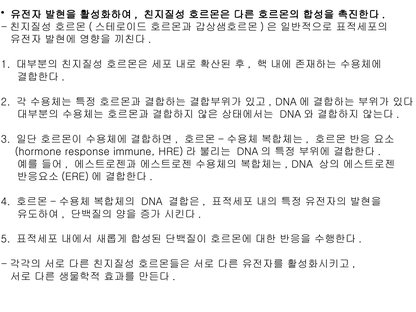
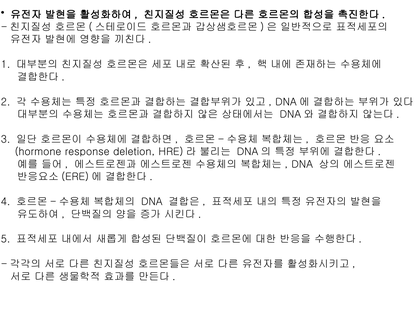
immune: immune -> deletion
